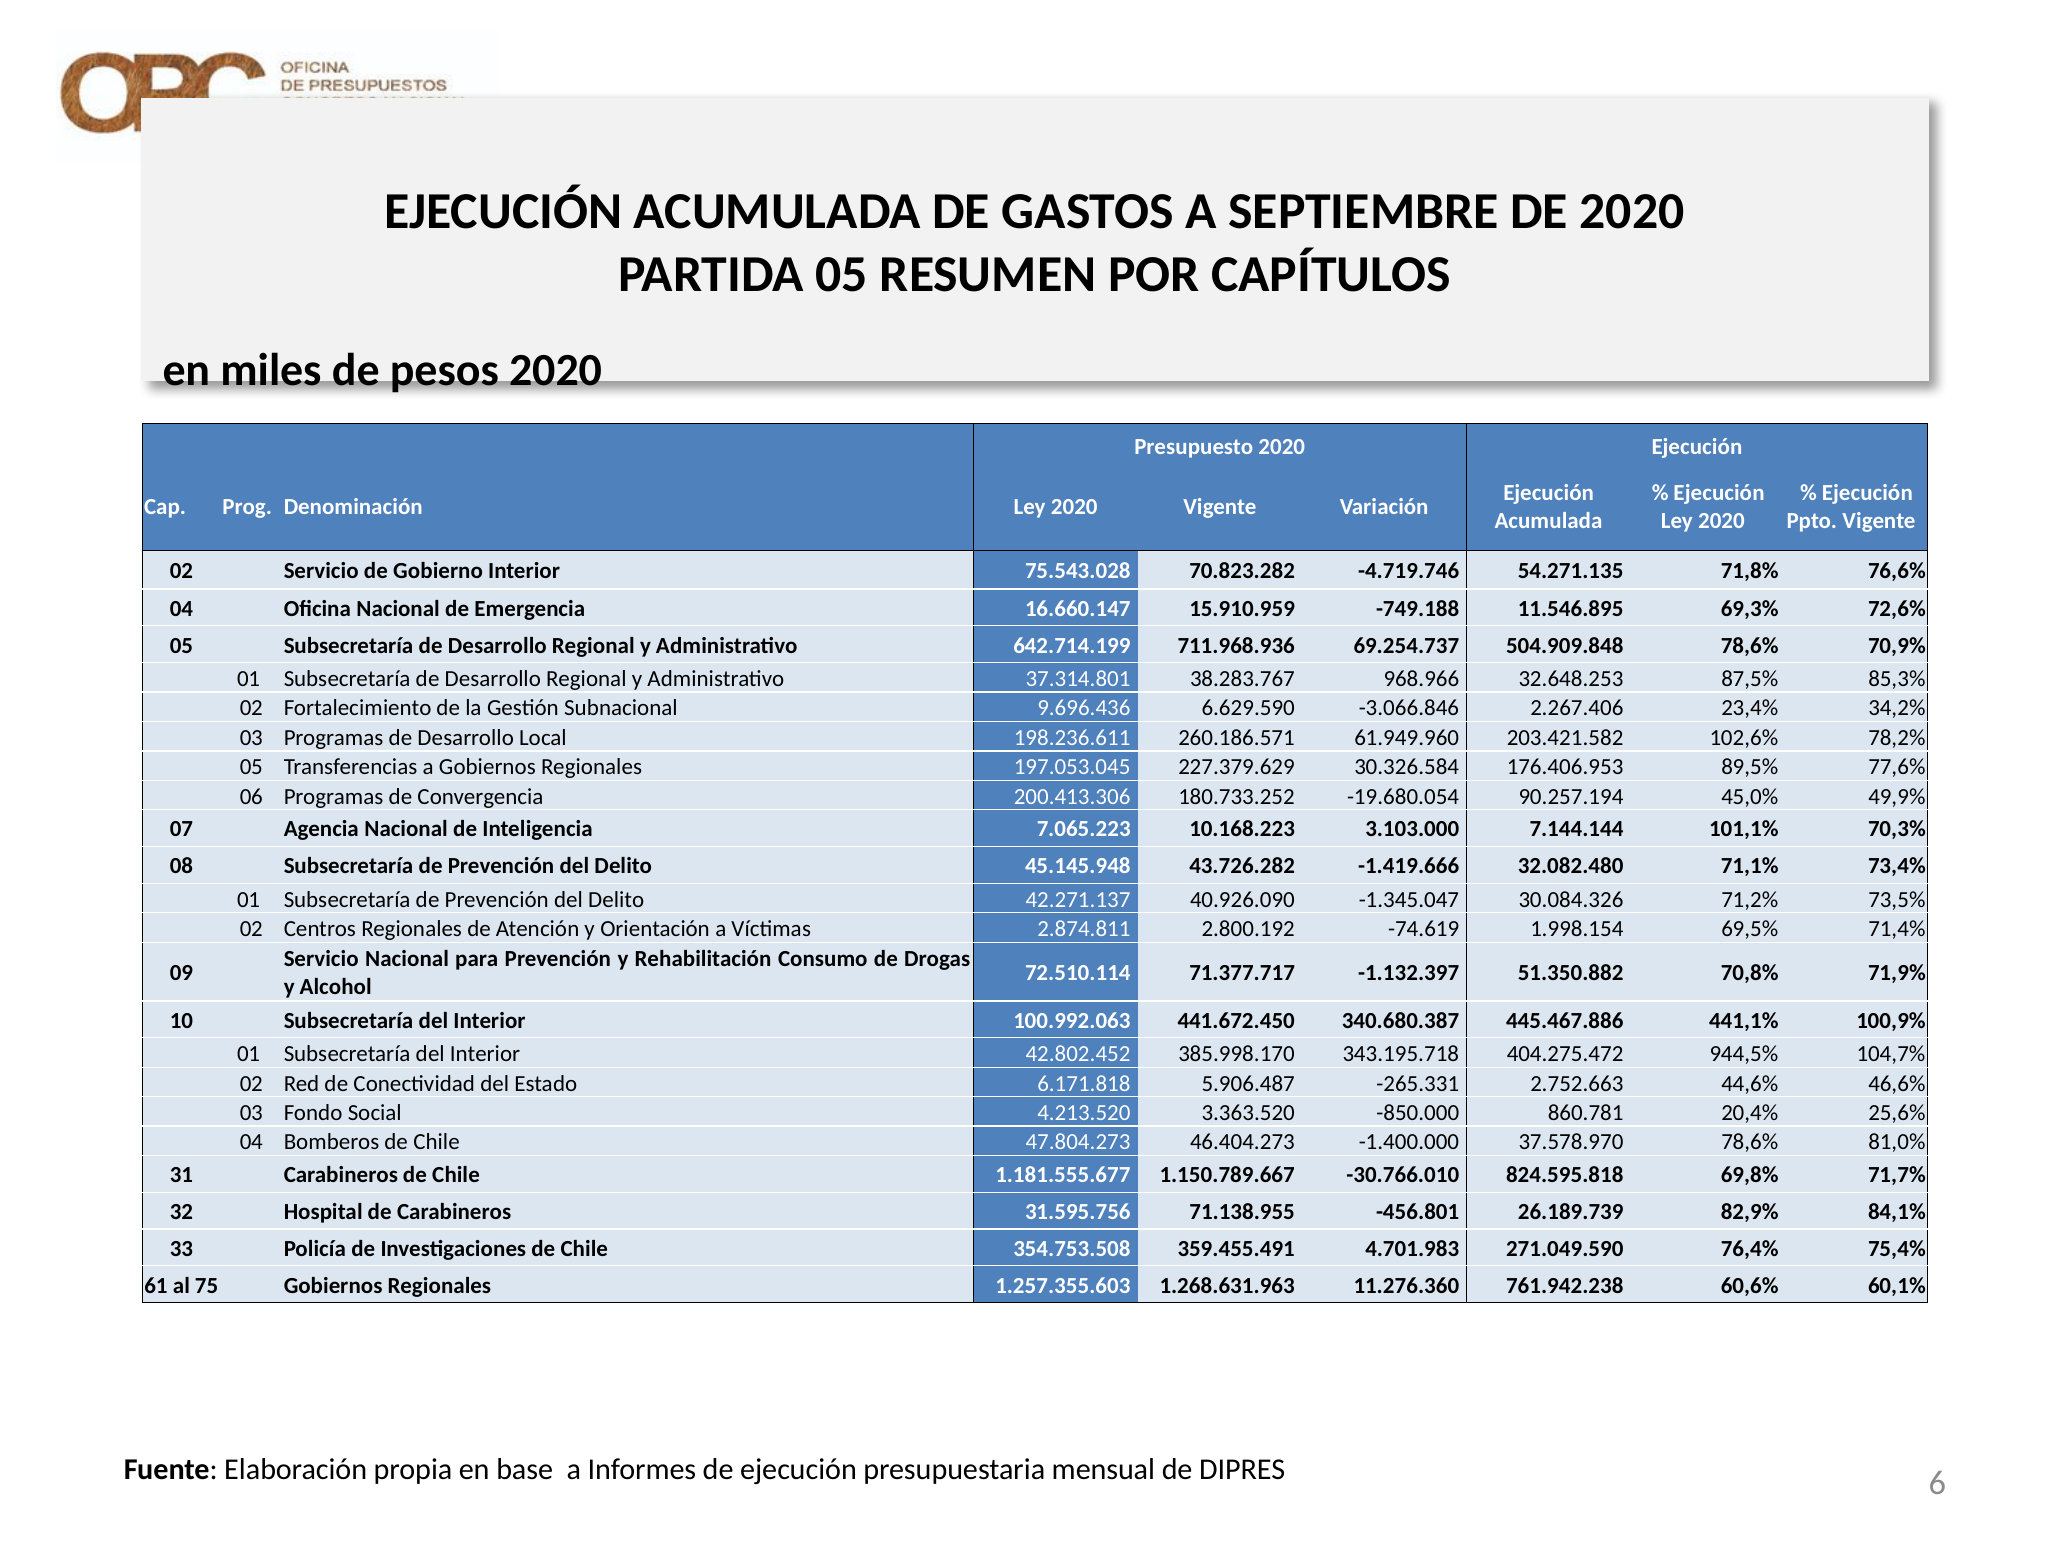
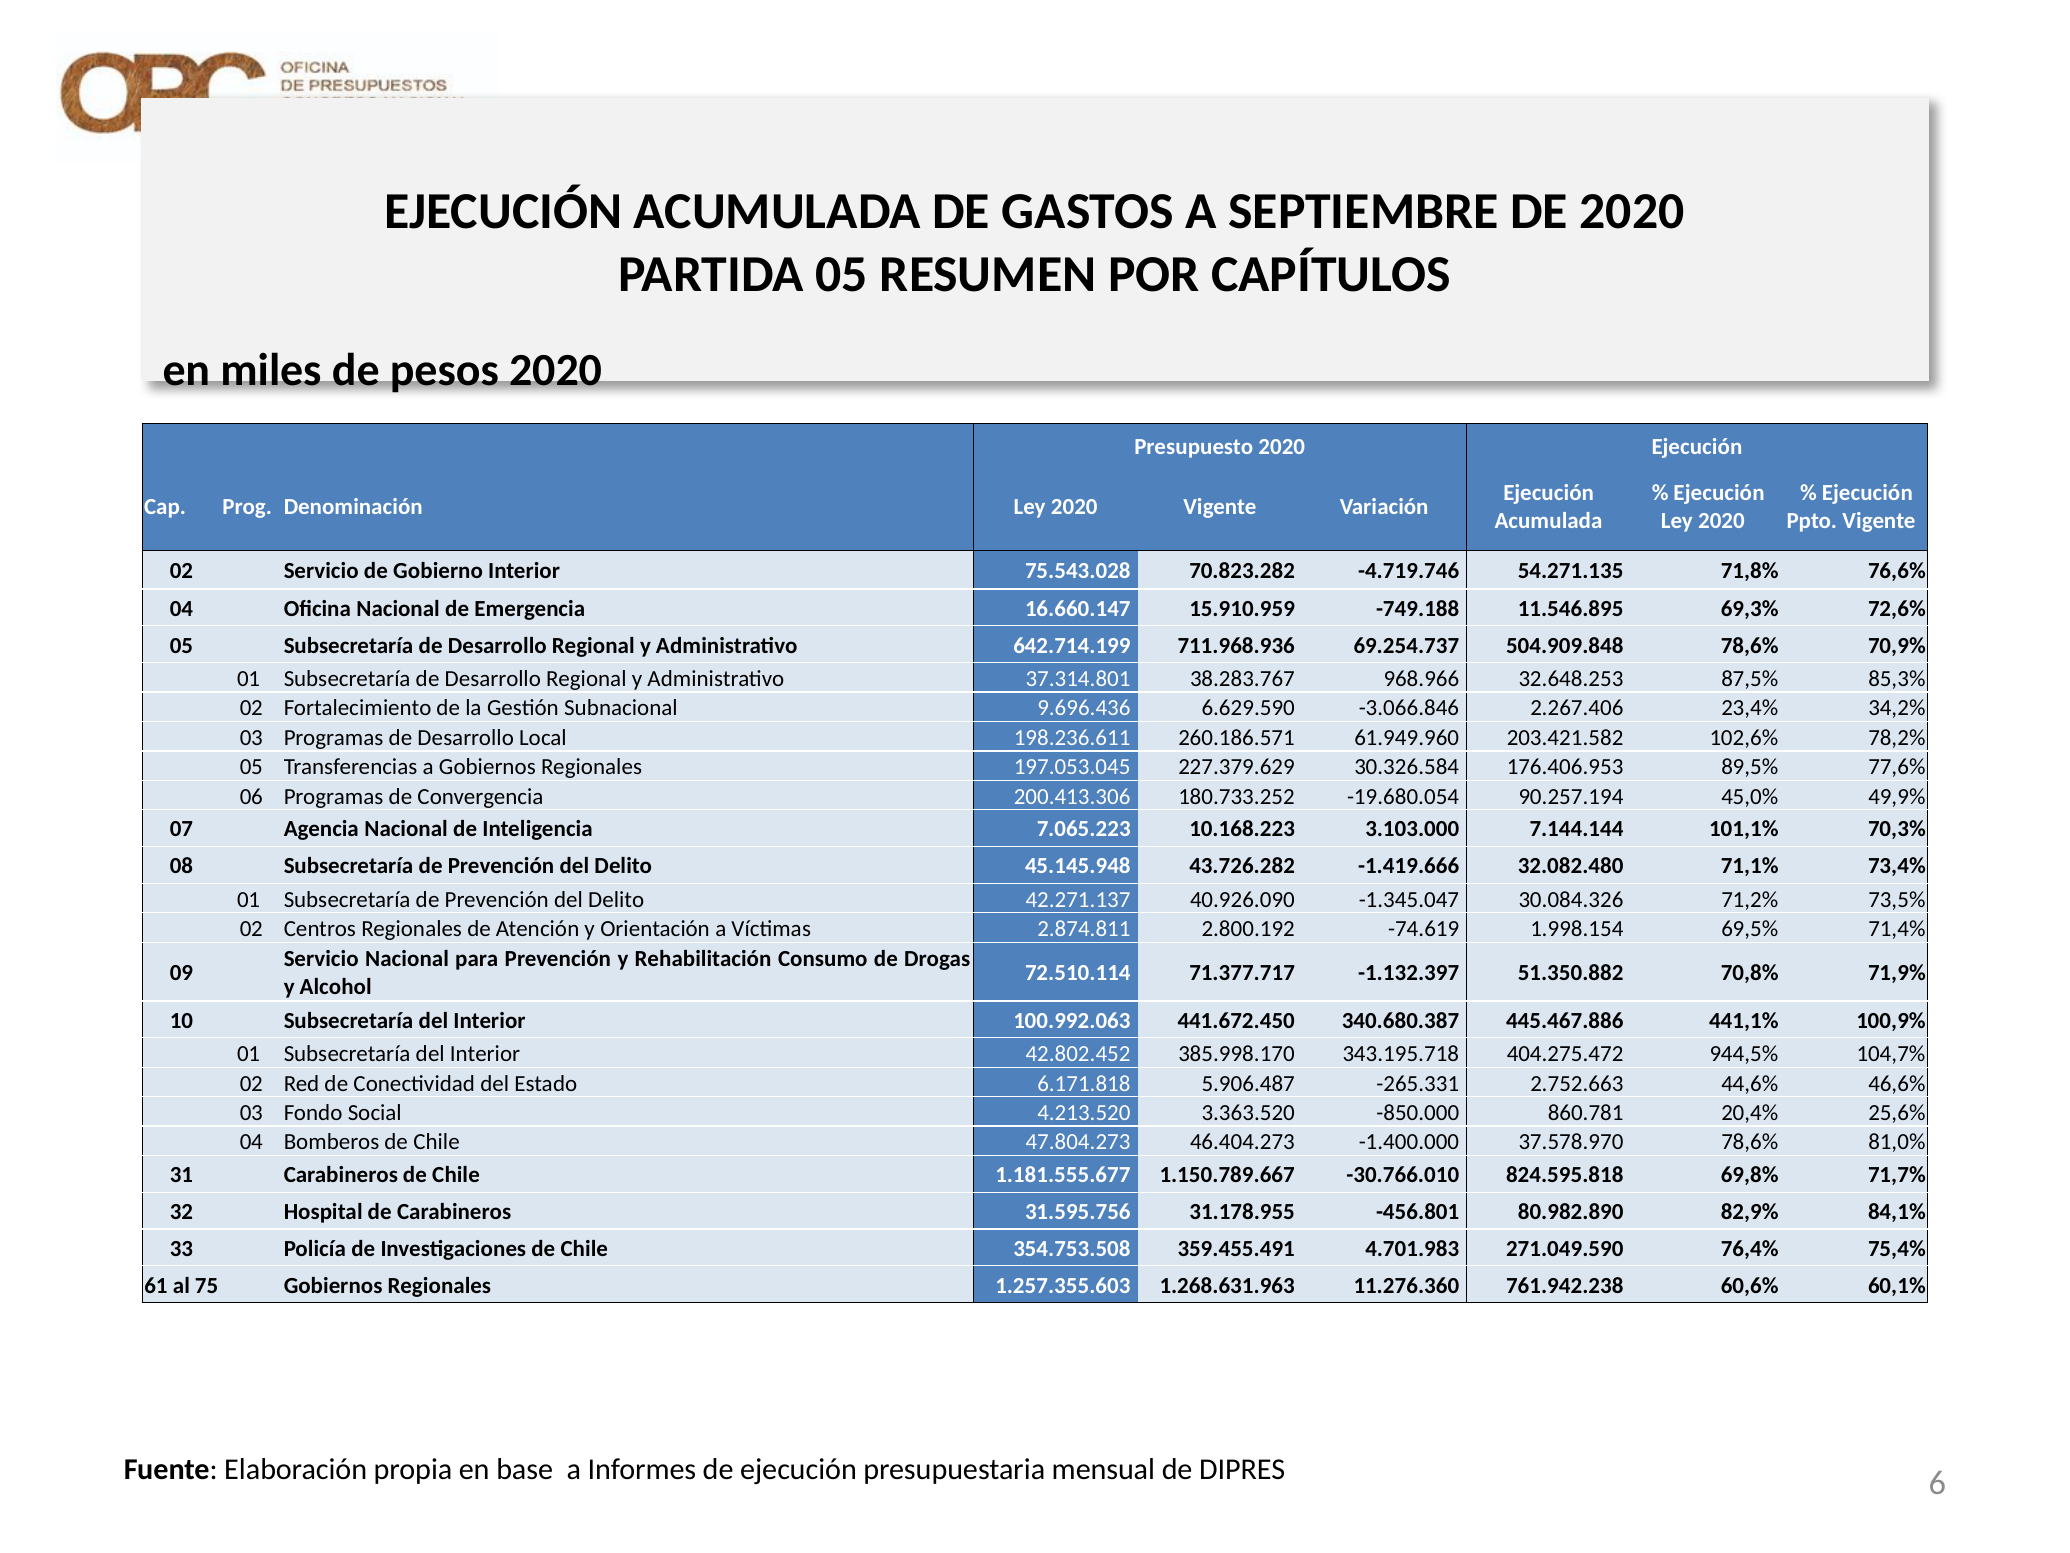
71.138.955: 71.138.955 -> 31.178.955
26.189.739: 26.189.739 -> 80.982.890
